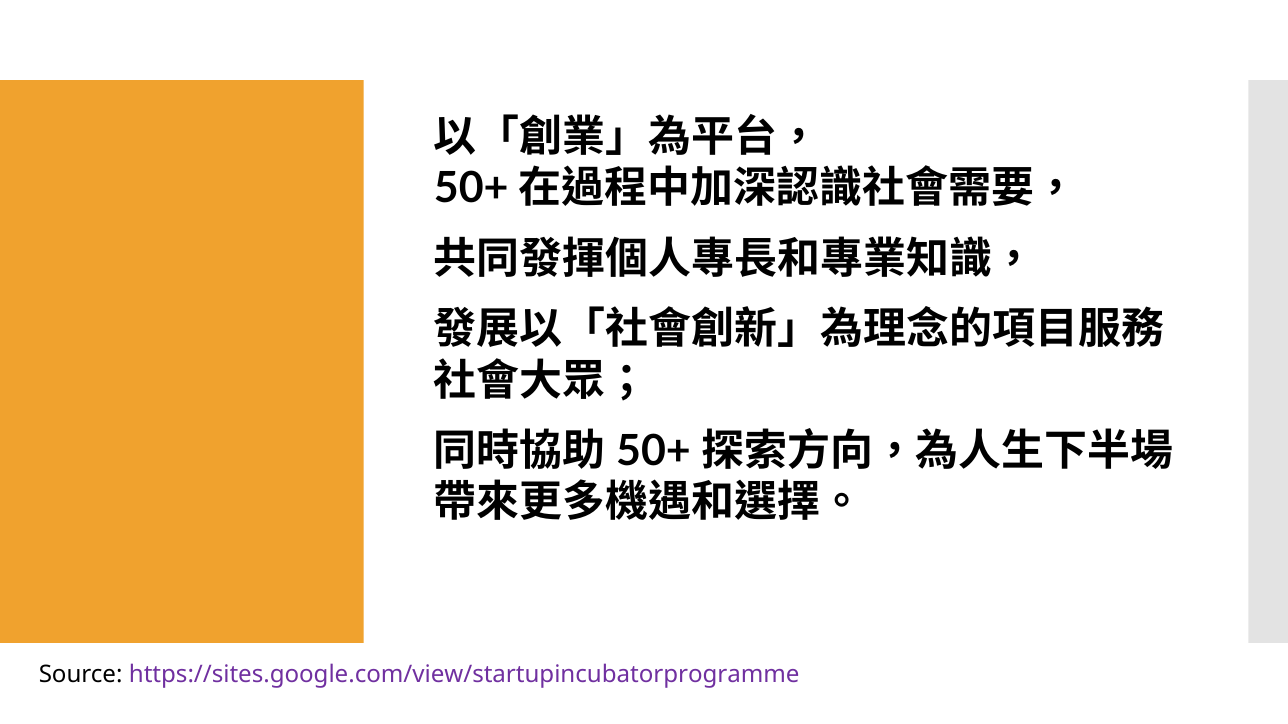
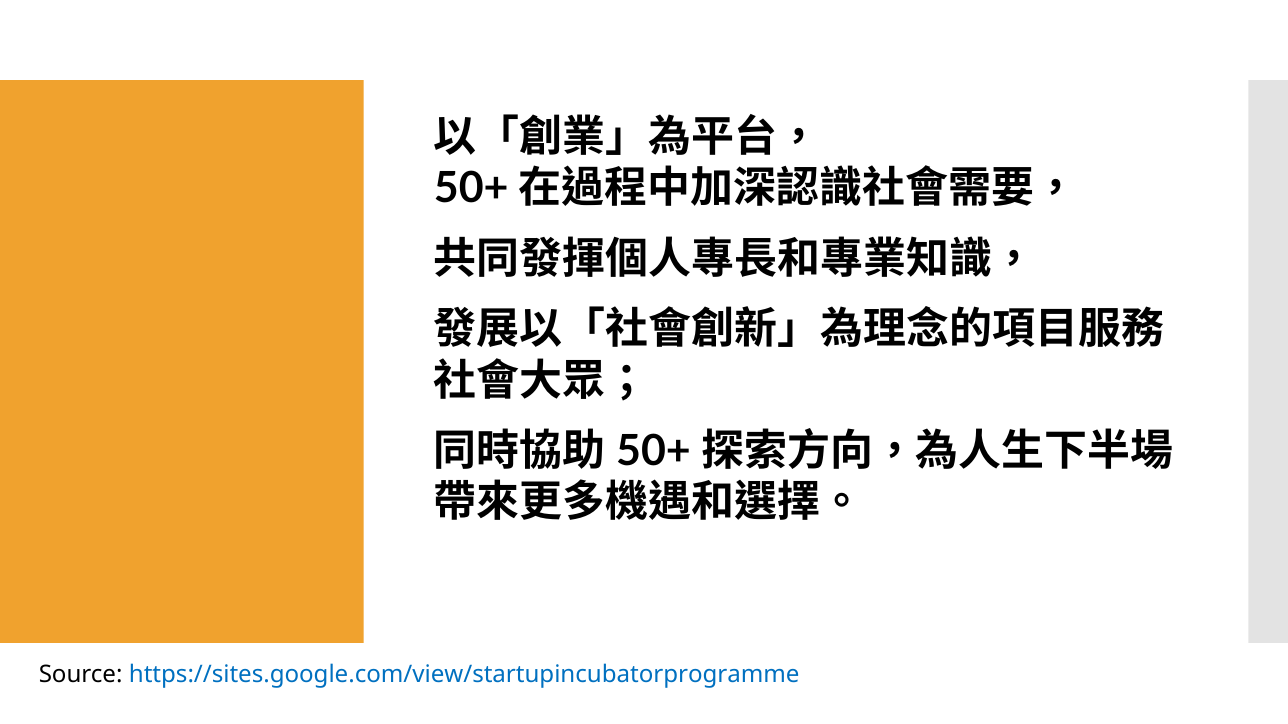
https://sites.google.com/view/startupincubatorprogramme colour: purple -> blue
